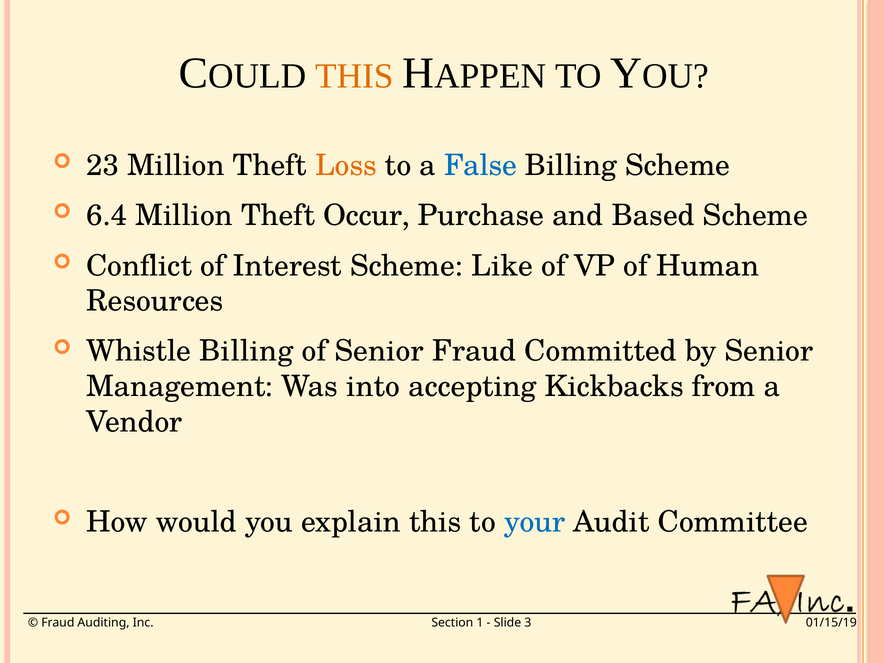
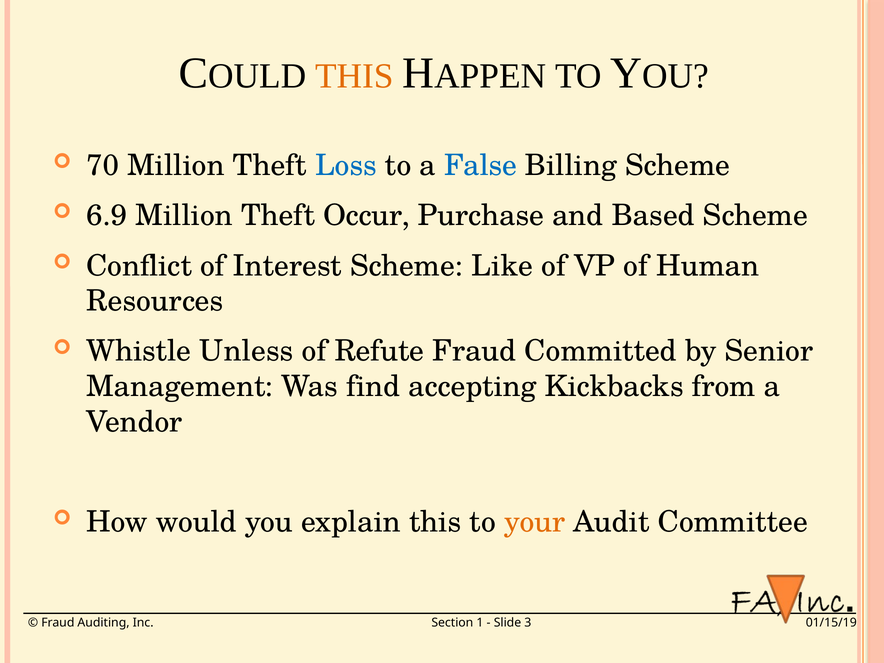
23: 23 -> 70
Loss colour: orange -> blue
6.4: 6.4 -> 6.9
Whistle Billing: Billing -> Unless
of Senior: Senior -> Refute
into: into -> find
your colour: blue -> orange
